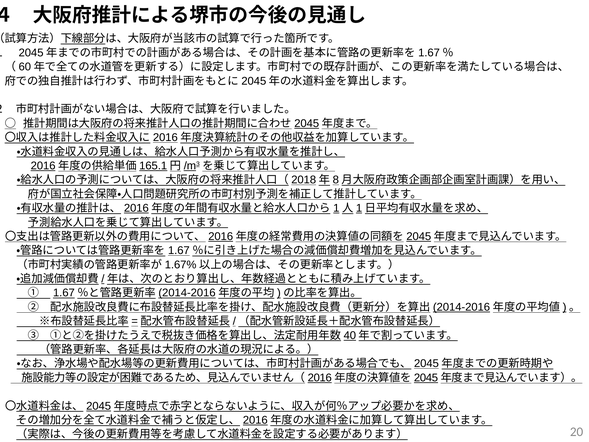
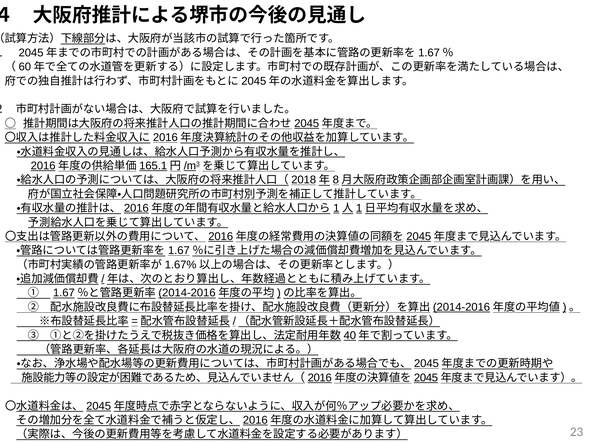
20: 20 -> 23
